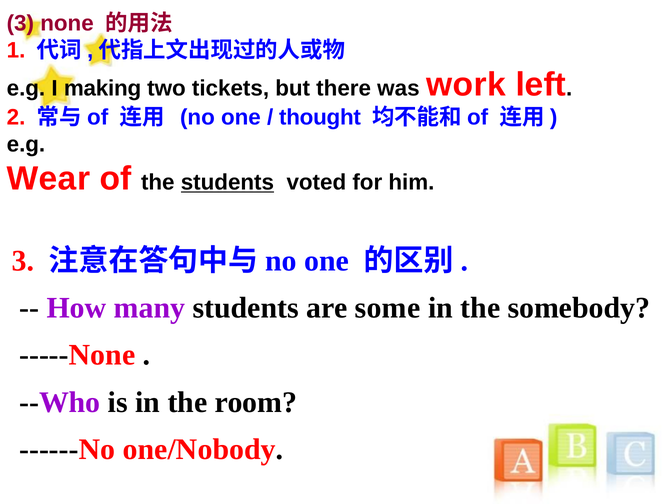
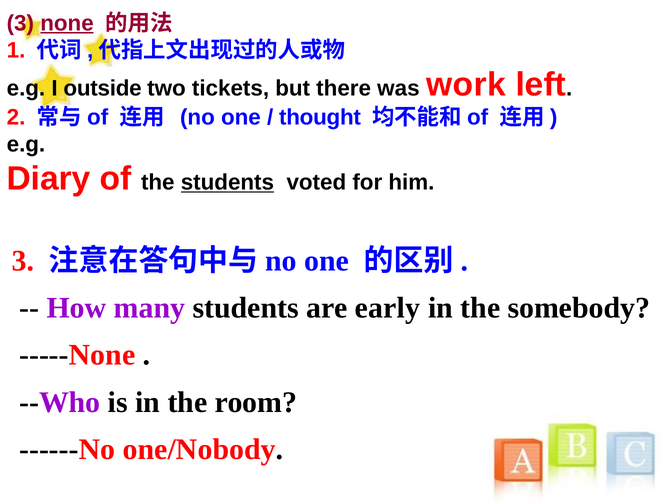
none underline: none -> present
making: making -> outside
Wear: Wear -> Diary
some: some -> early
